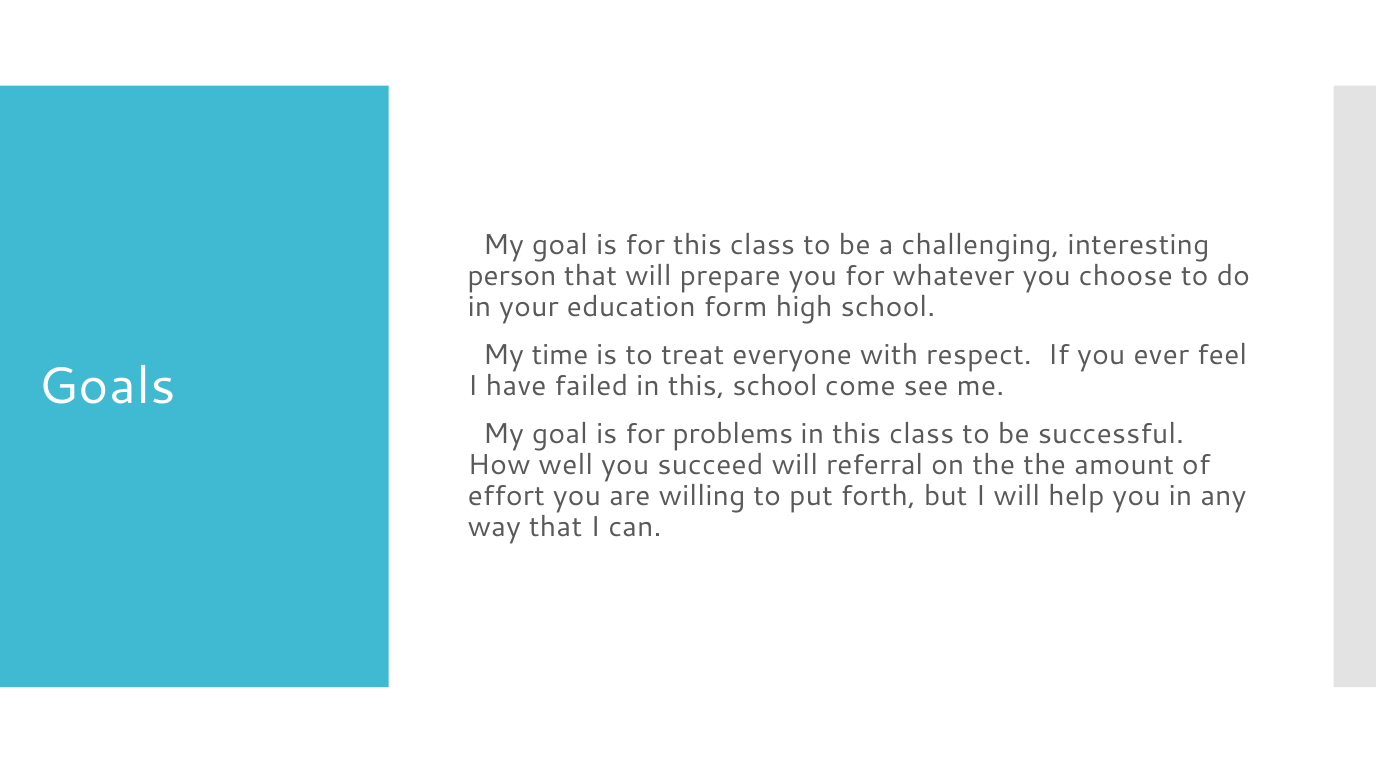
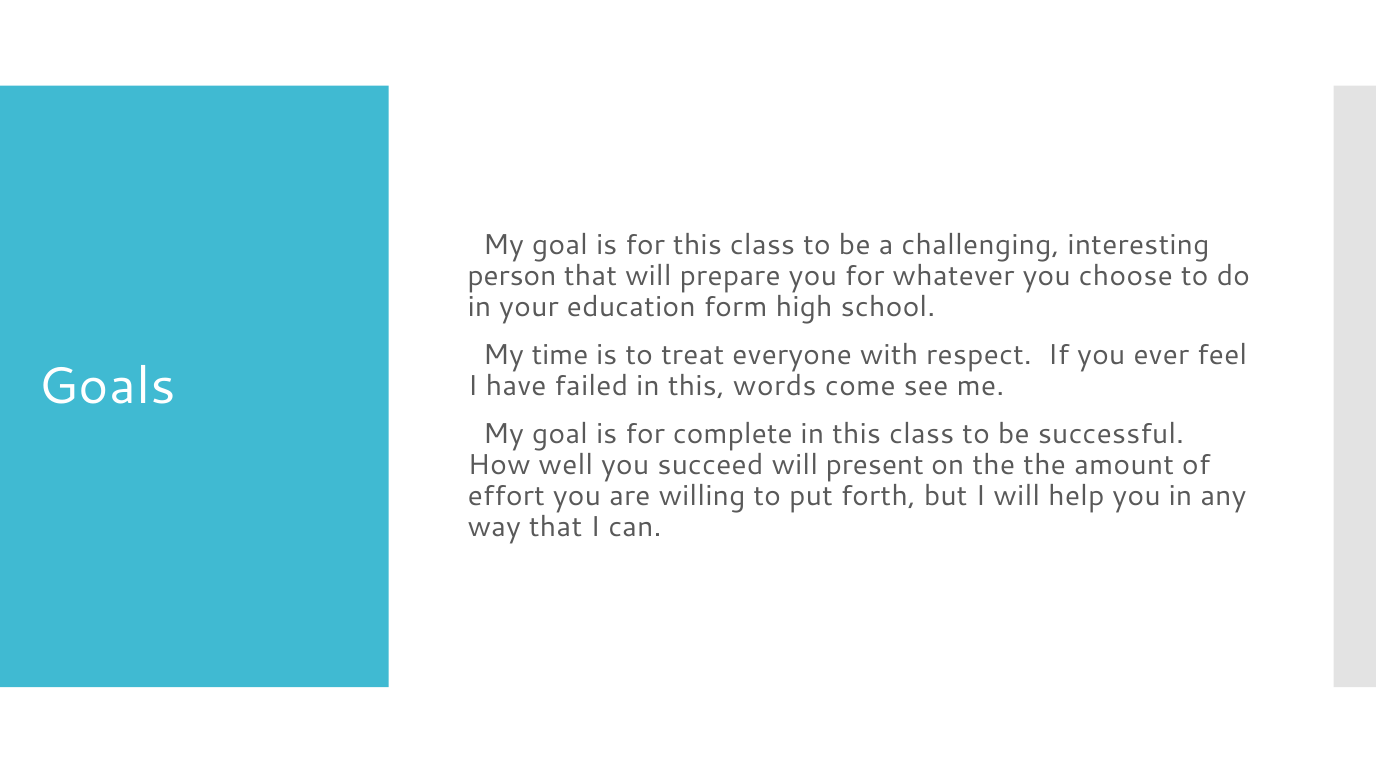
this school: school -> words
problems: problems -> complete
referral: referral -> present
